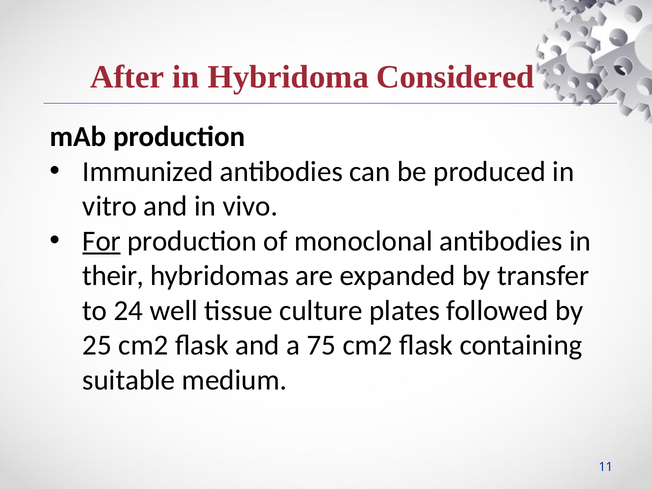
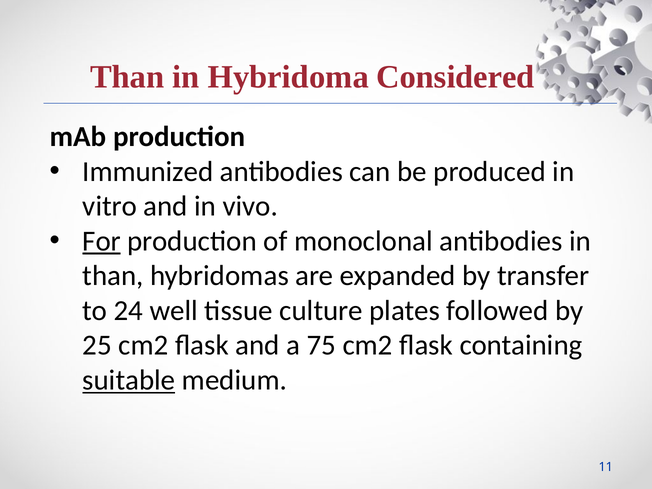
After at (127, 77): After -> Than
their at (113, 276): their -> than
suitable underline: none -> present
